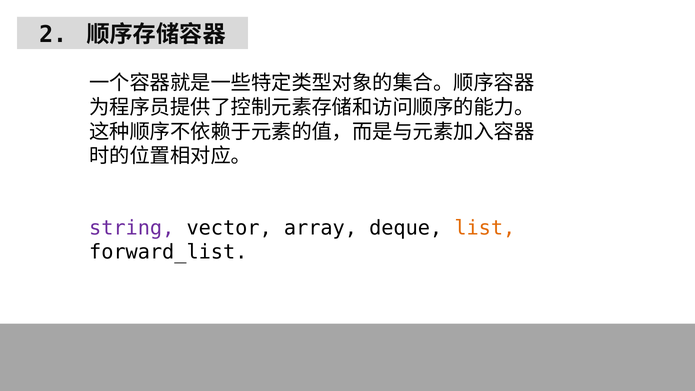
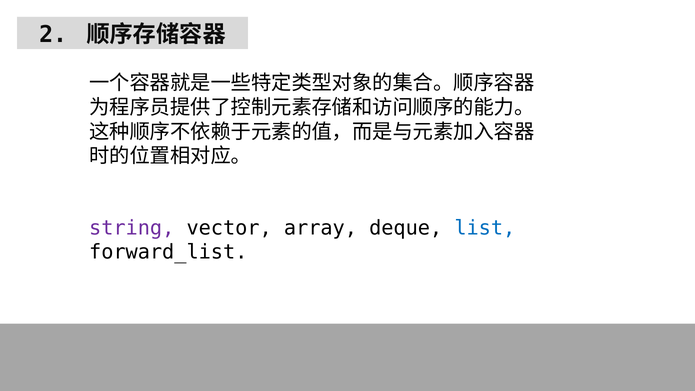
list colour: orange -> blue
